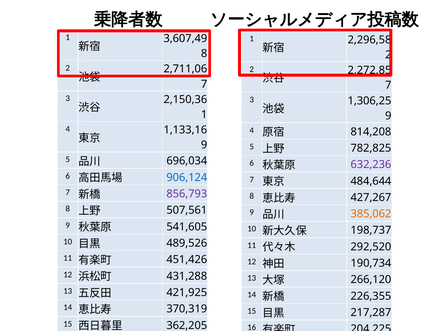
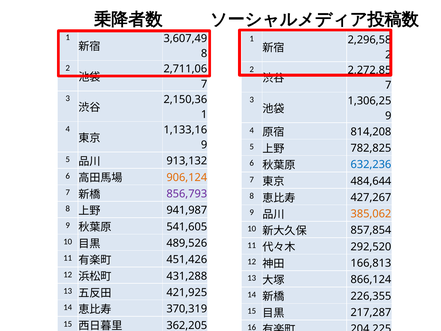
696,034: 696,034 -> 913,132
632,236 colour: purple -> blue
906,124 colour: blue -> orange
507,561: 507,561 -> 941,987
198,737: 198,737 -> 857,854
190,734: 190,734 -> 166,813
266,120: 266,120 -> 866,124
